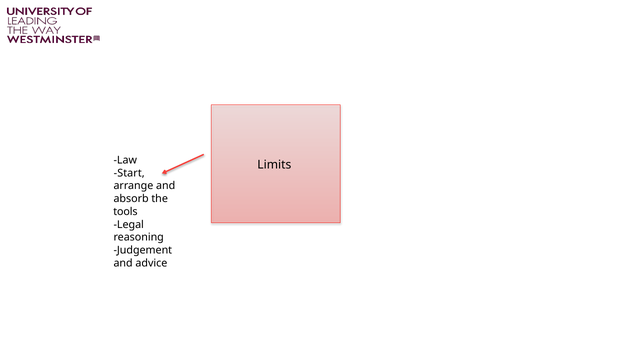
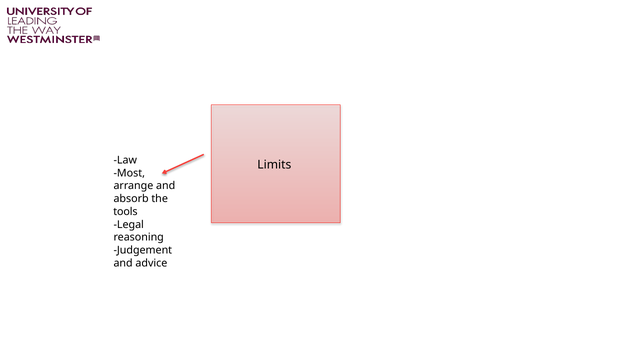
Start: Start -> Most
